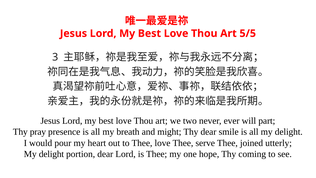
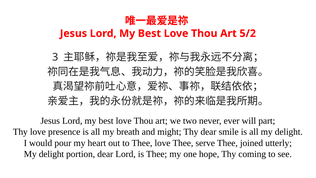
5/5: 5/5 -> 5/2
Thy pray: pray -> love
